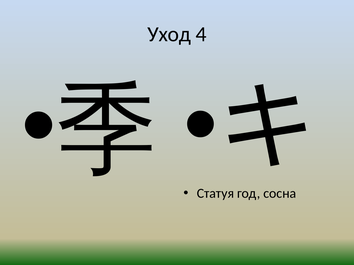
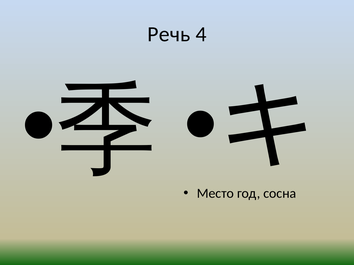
Уход: Уход -> Речь
Статуя: Статуя -> Место
